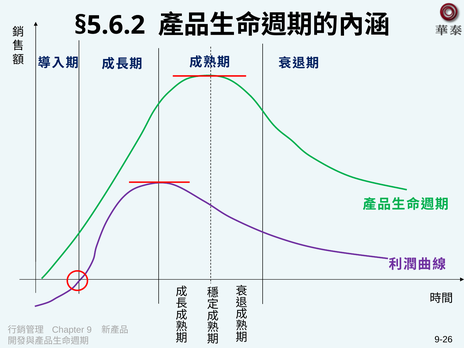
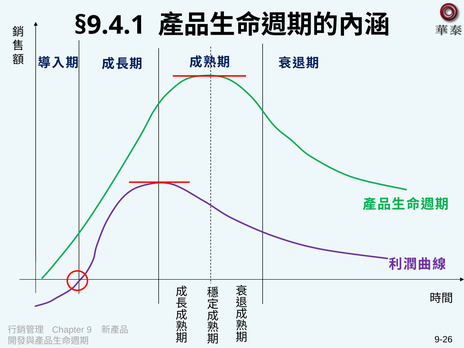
§5.6.2: §5.6.2 -> §9.4.1
